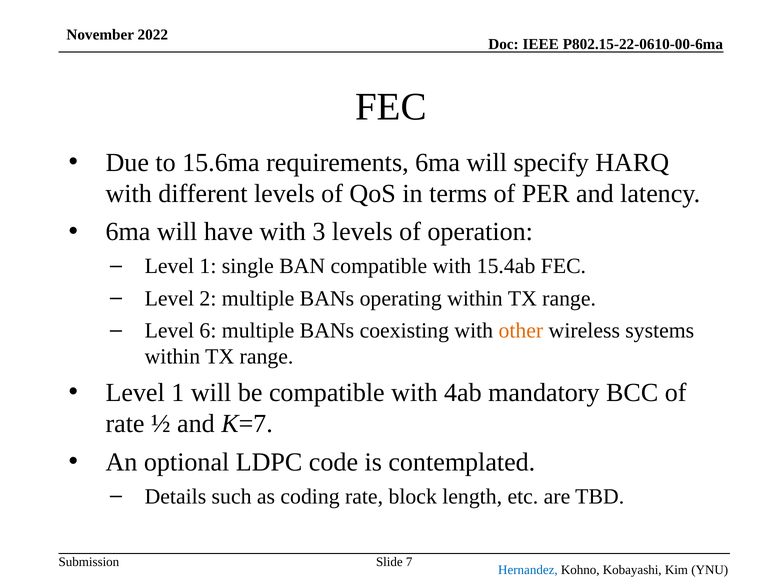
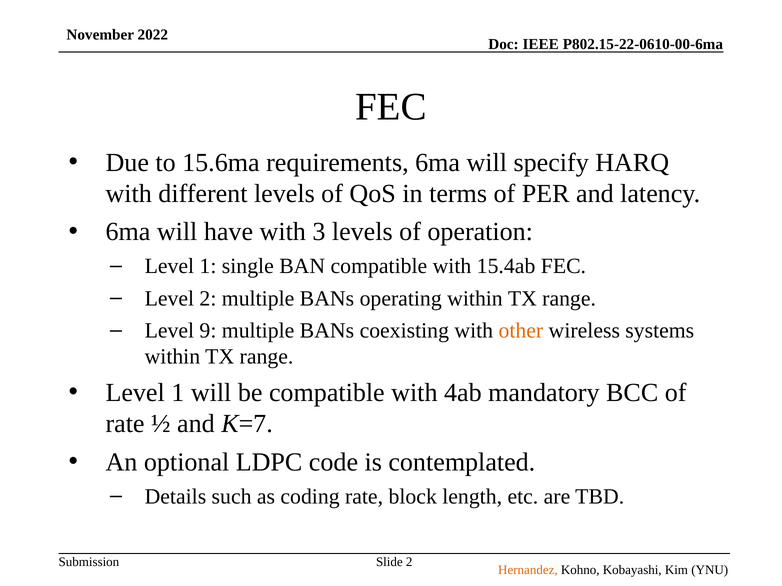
6: 6 -> 9
Slide 7: 7 -> 2
Hernandez colour: blue -> orange
